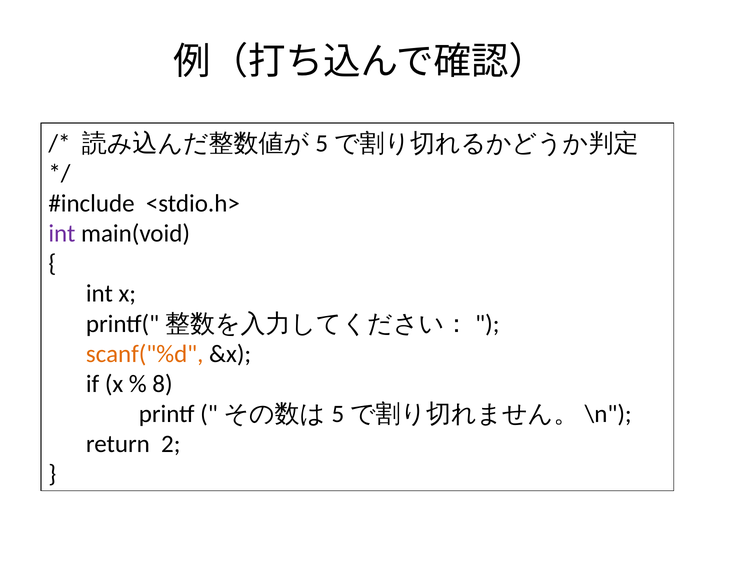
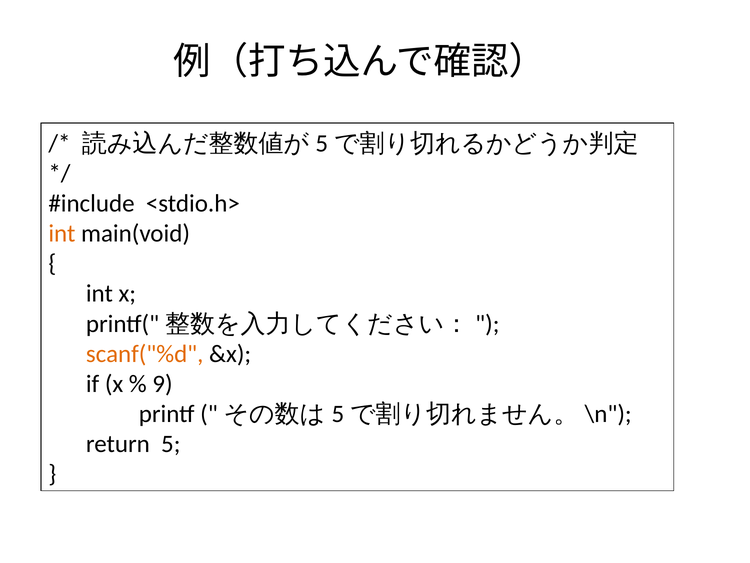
int at (62, 233) colour: purple -> orange
8: 8 -> 9
2: 2 -> 5
